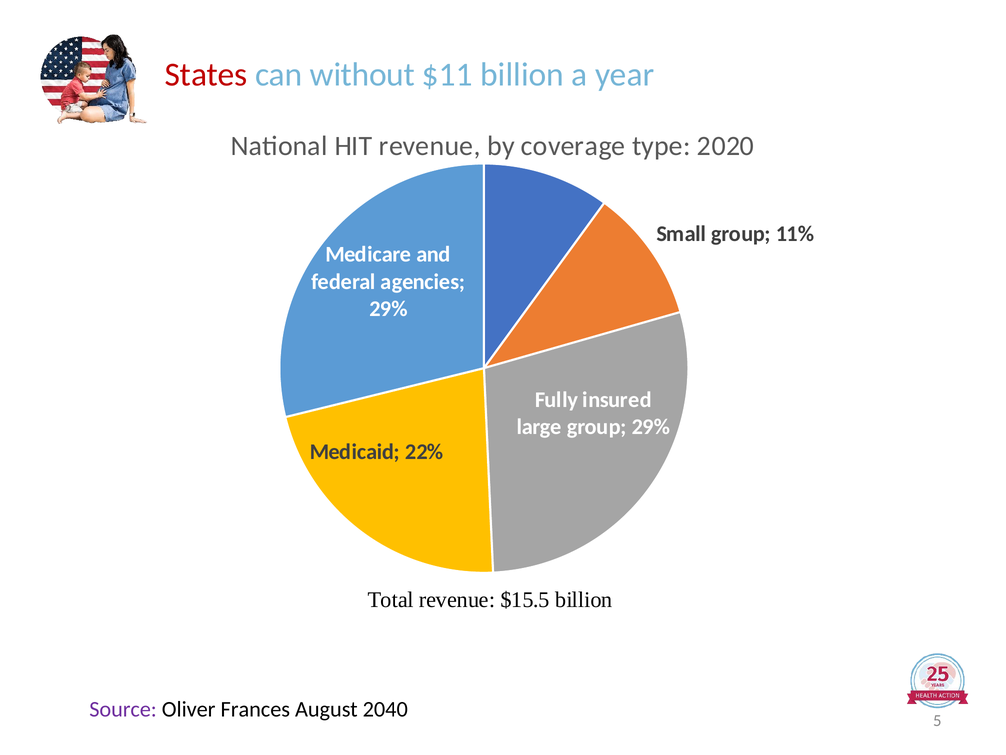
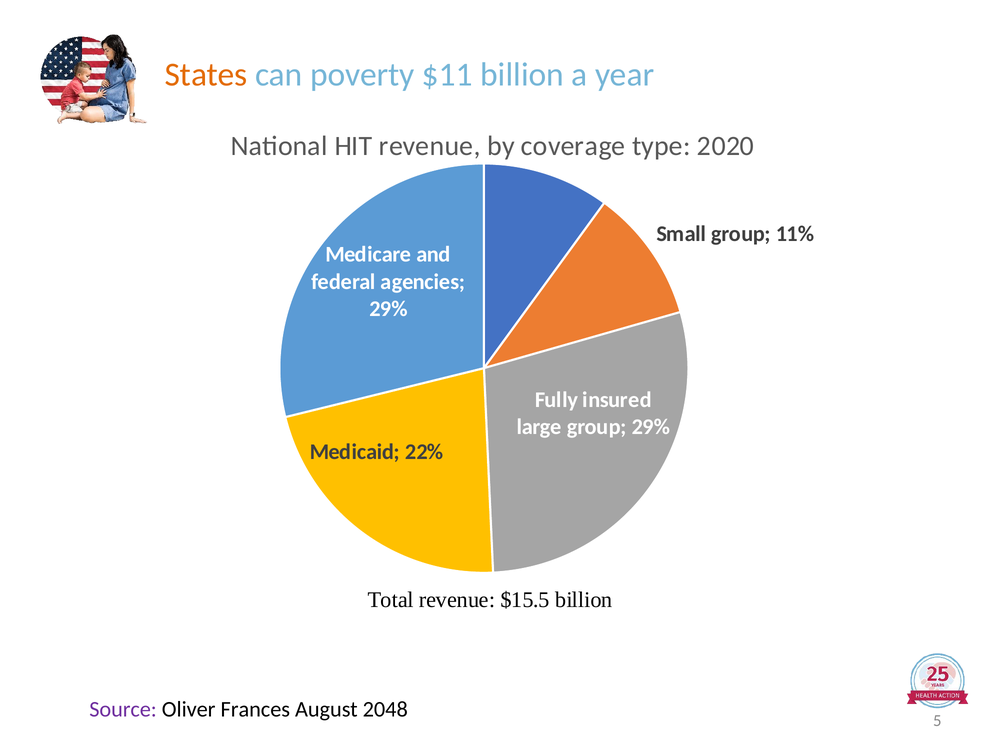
States colour: red -> orange
without: without -> poverty
2040: 2040 -> 2048
